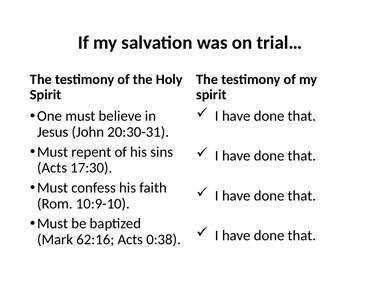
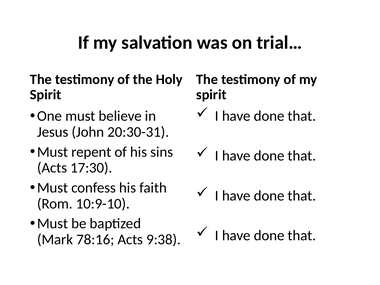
62:16: 62:16 -> 78:16
0:38: 0:38 -> 9:38
